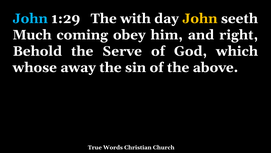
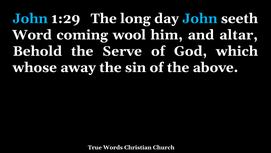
with: with -> long
John at (200, 19) colour: yellow -> light blue
Much: Much -> Word
obey: obey -> wool
right: right -> altar
